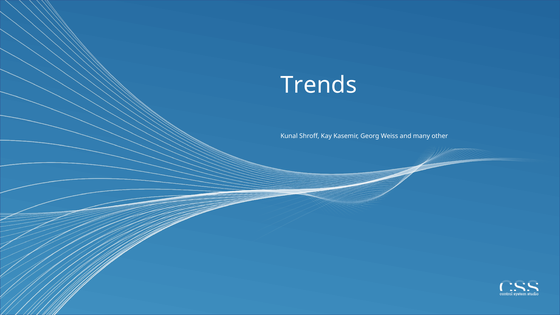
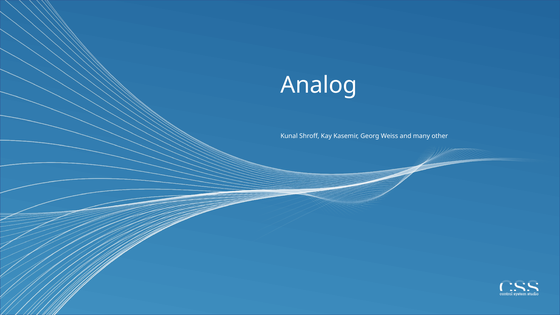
Trends: Trends -> Analog
